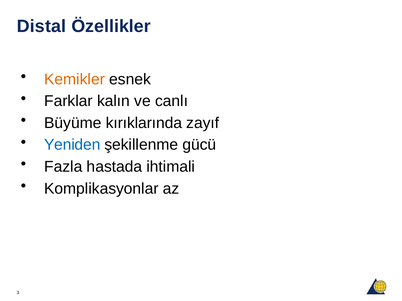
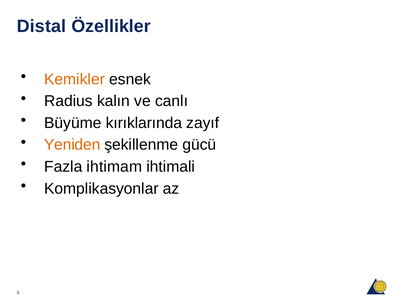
Farklar: Farklar -> Radius
Yeniden colour: blue -> orange
hastada: hastada -> ihtimam
